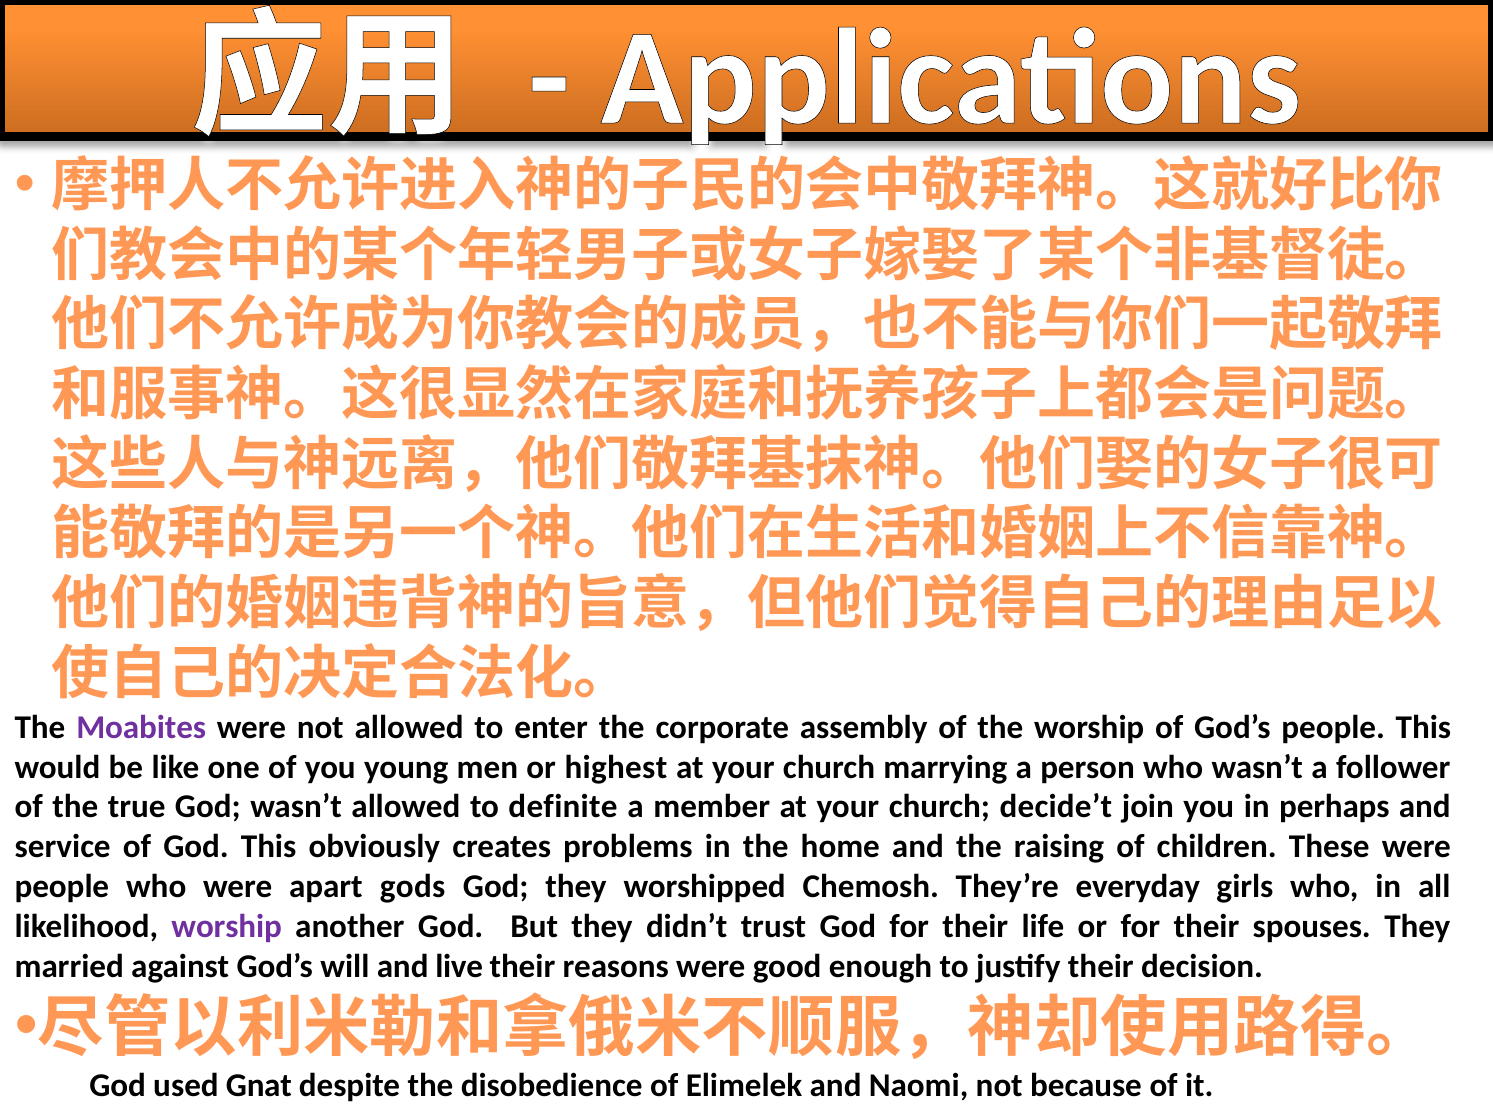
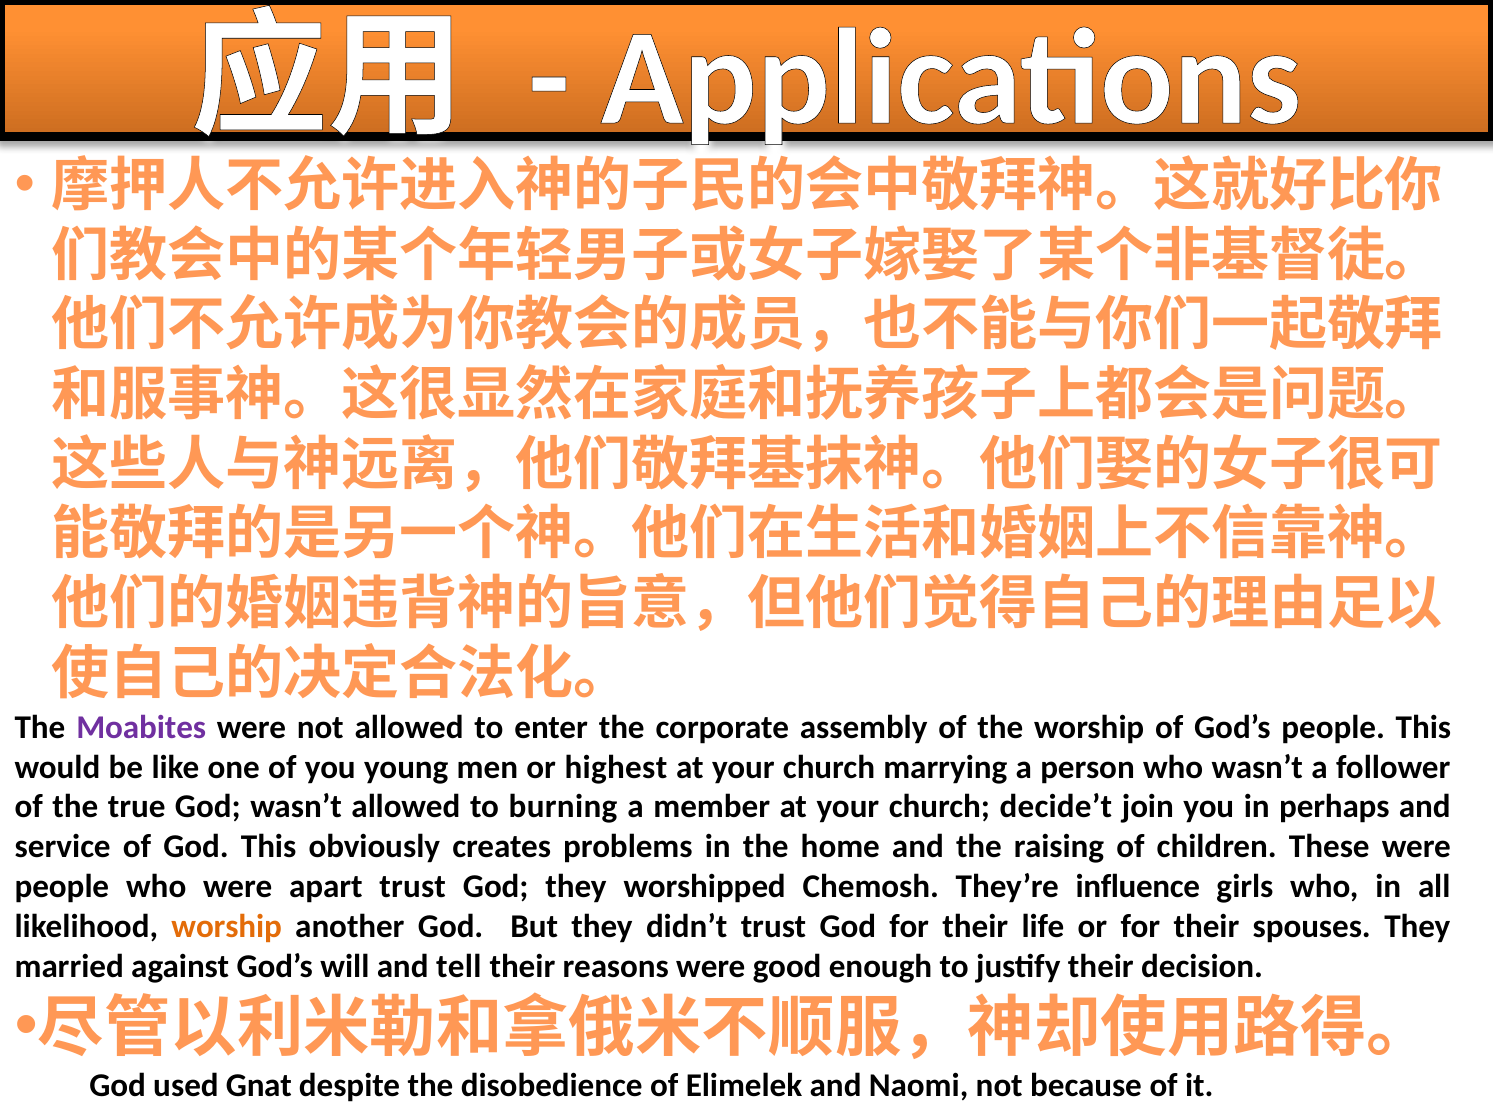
definite: definite -> burning
apart gods: gods -> trust
everyday: everyday -> influence
worship at (227, 926) colour: purple -> orange
live: live -> tell
